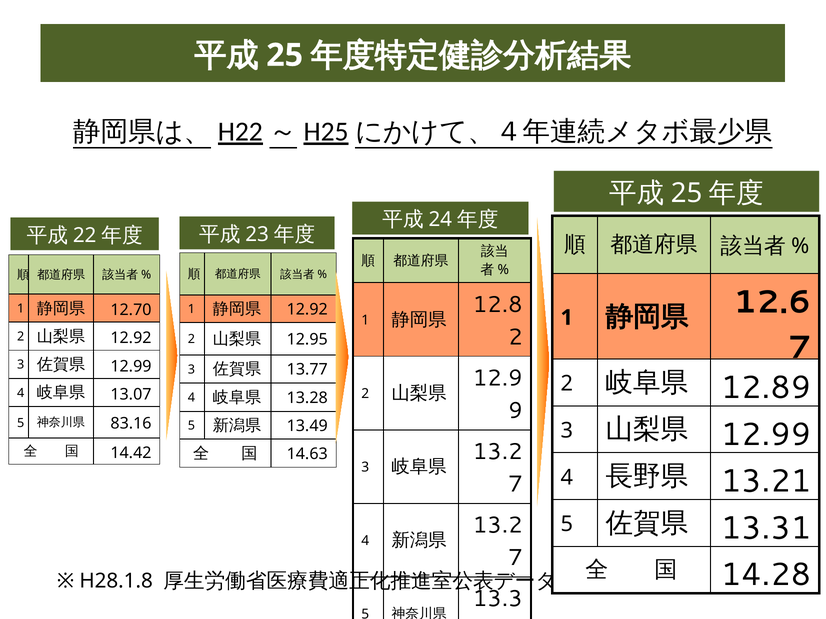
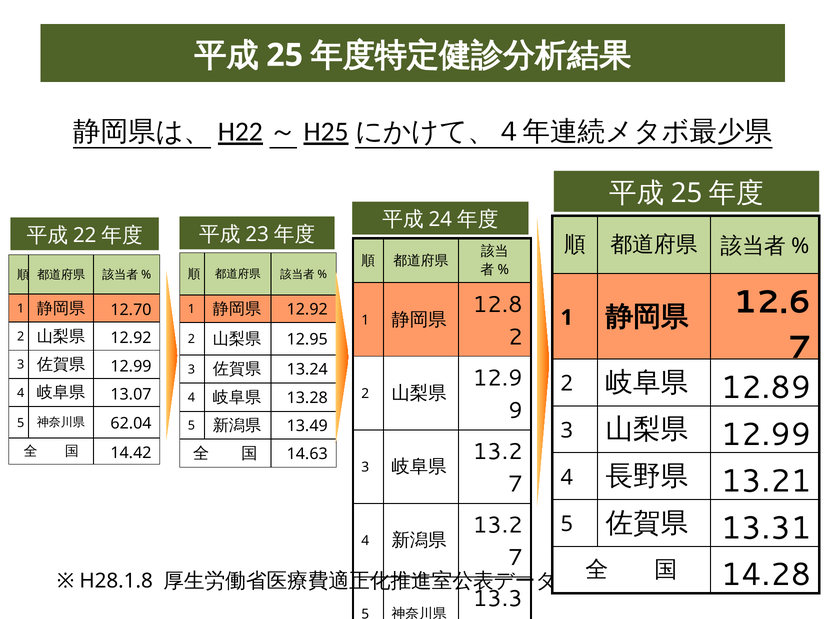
13.77: 13.77 -> 13.24
83.16: 83.16 -> 62.04
